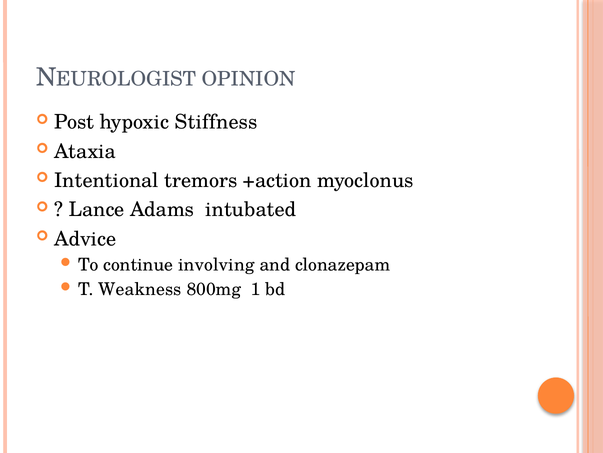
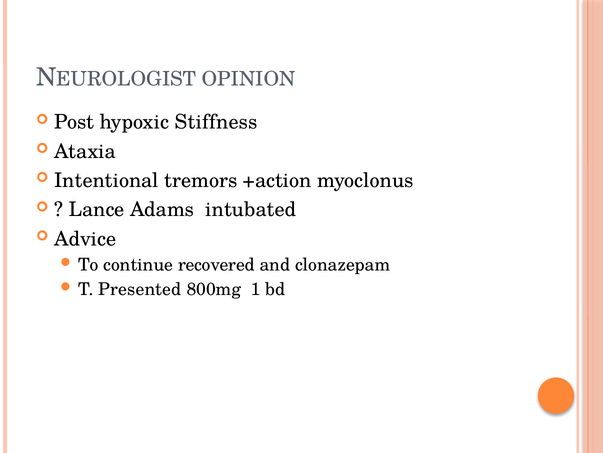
involving: involving -> recovered
Weakness: Weakness -> Presented
